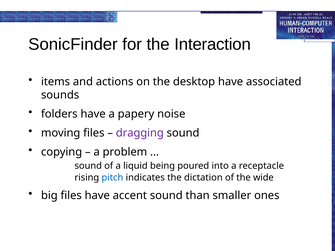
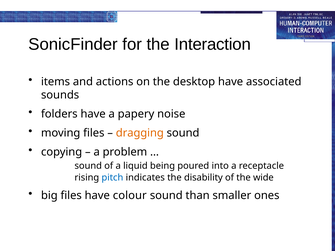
dragging colour: purple -> orange
dictation: dictation -> disability
accent: accent -> colour
